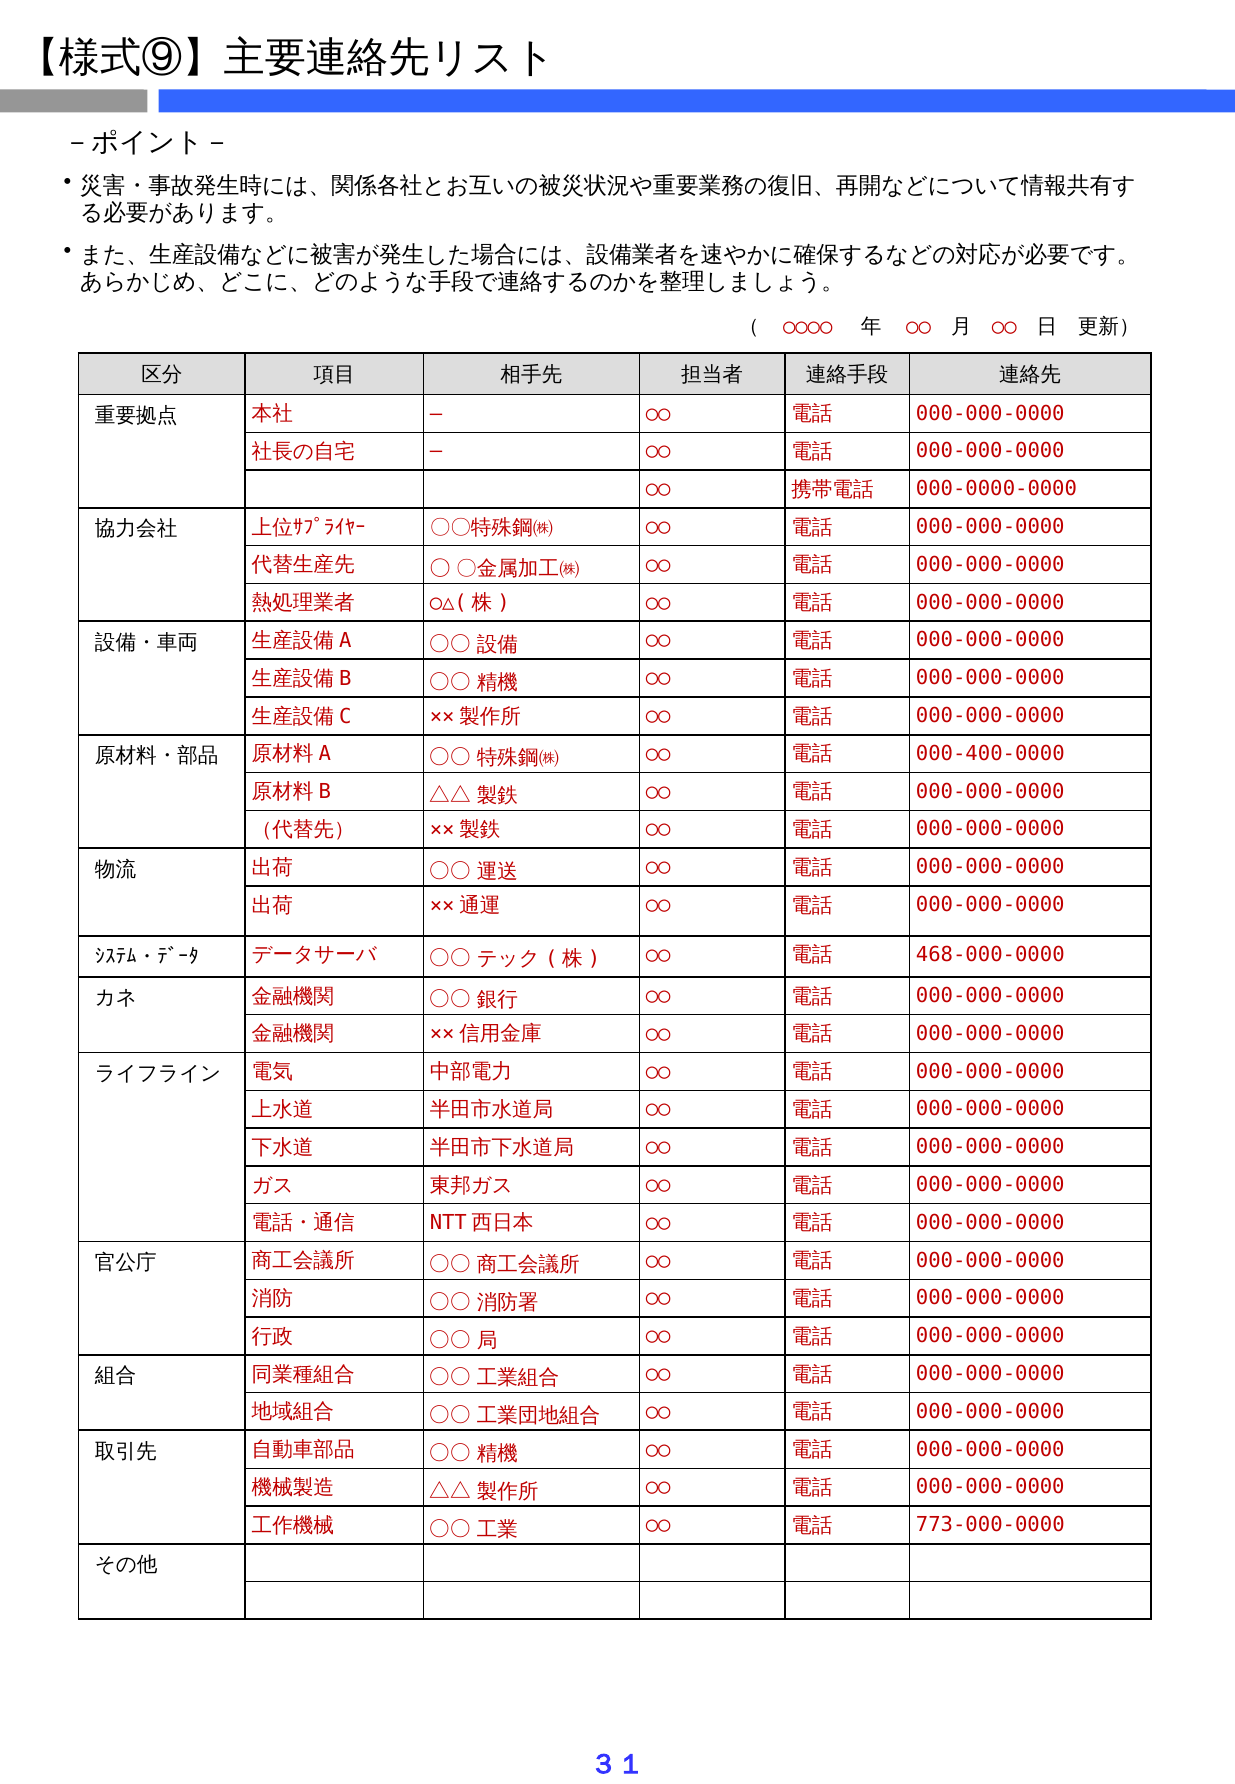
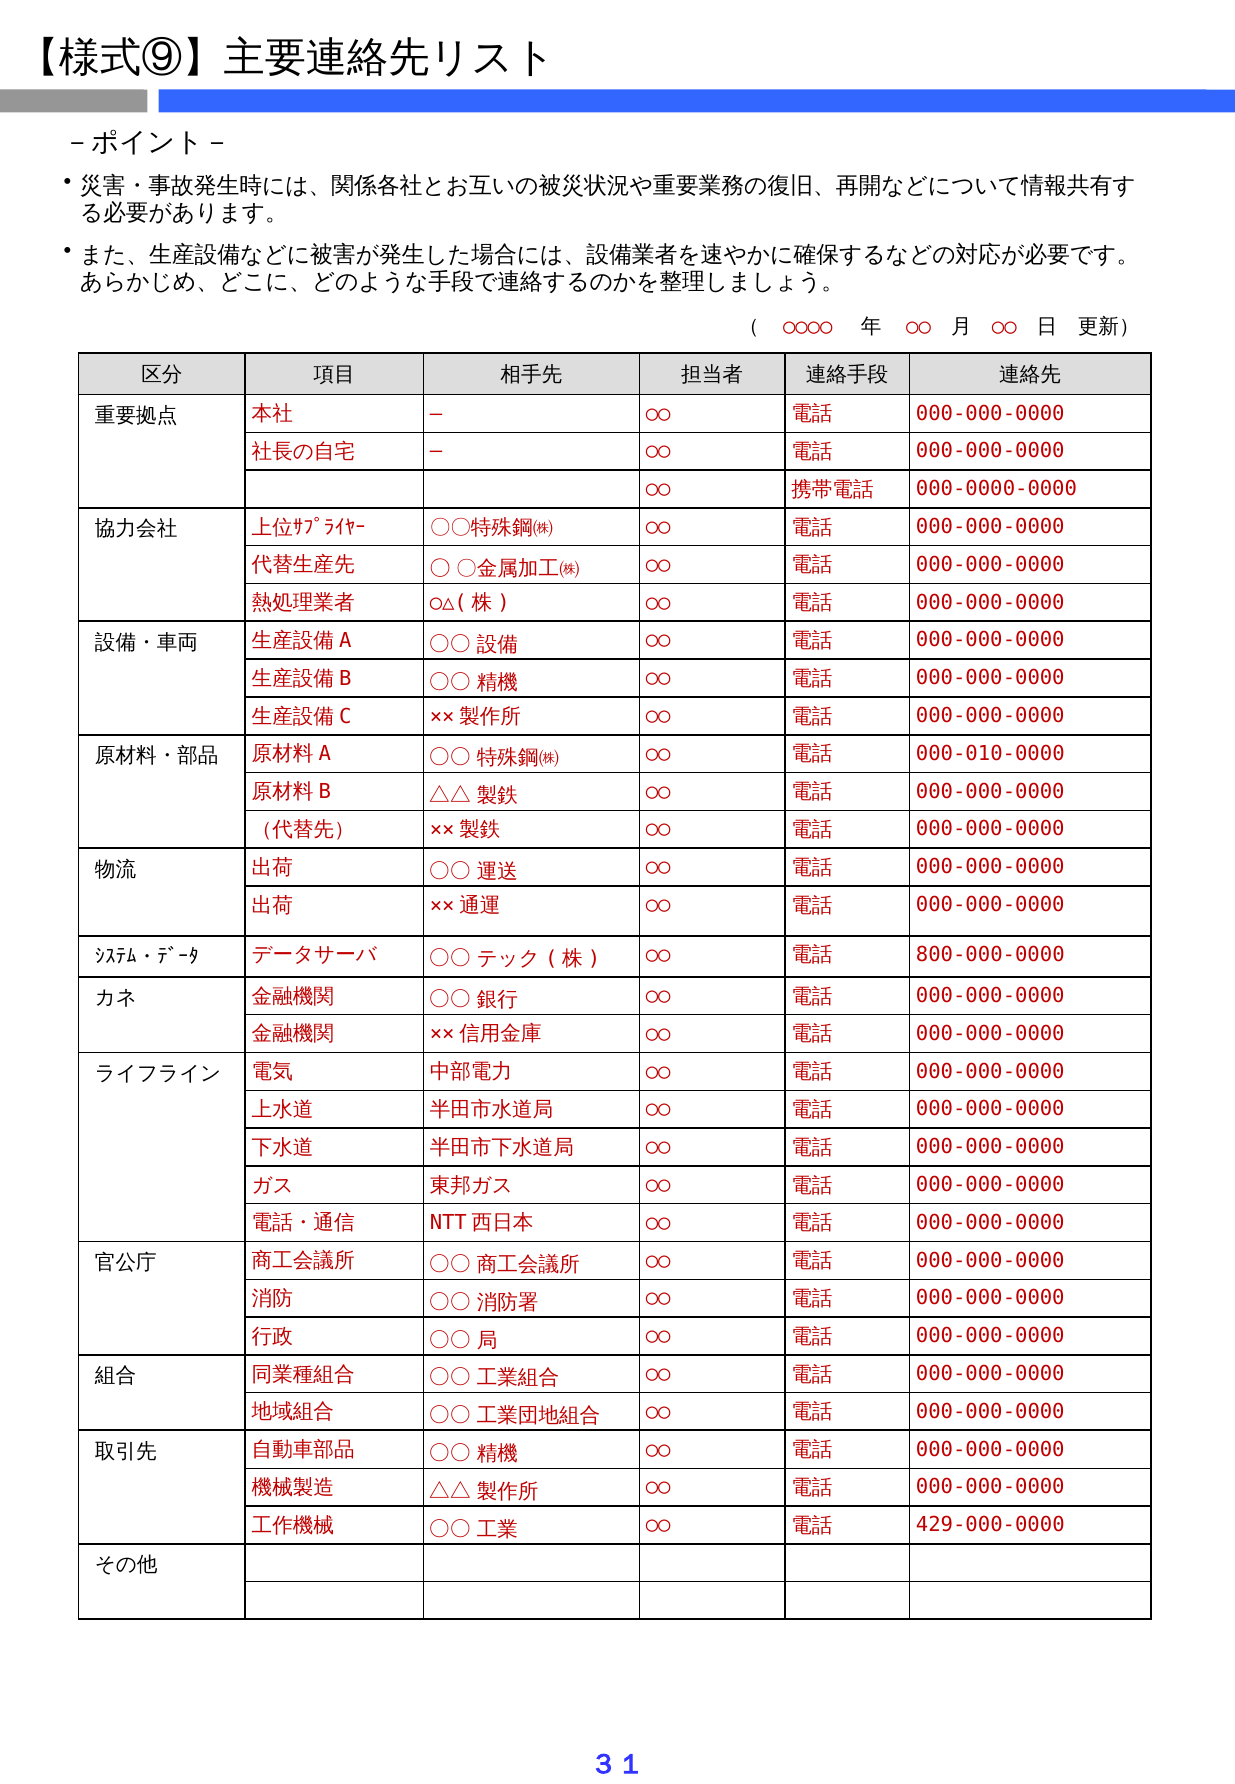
000-400-0000: 000-400-0000 -> 000-010-0000
468-000-0000: 468-000-0000 -> 800-000-0000
773-000-0000: 773-000-0000 -> 429-000-0000
